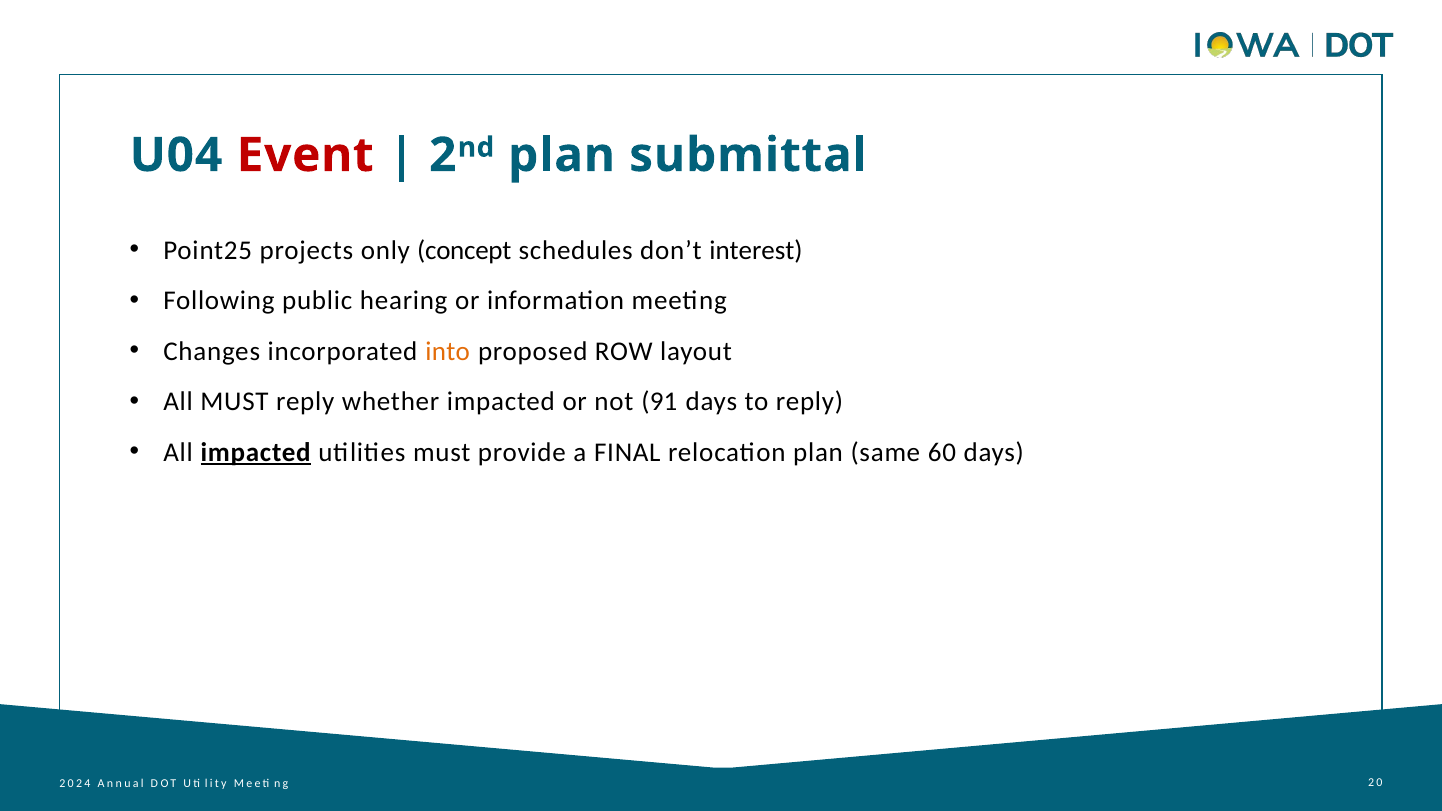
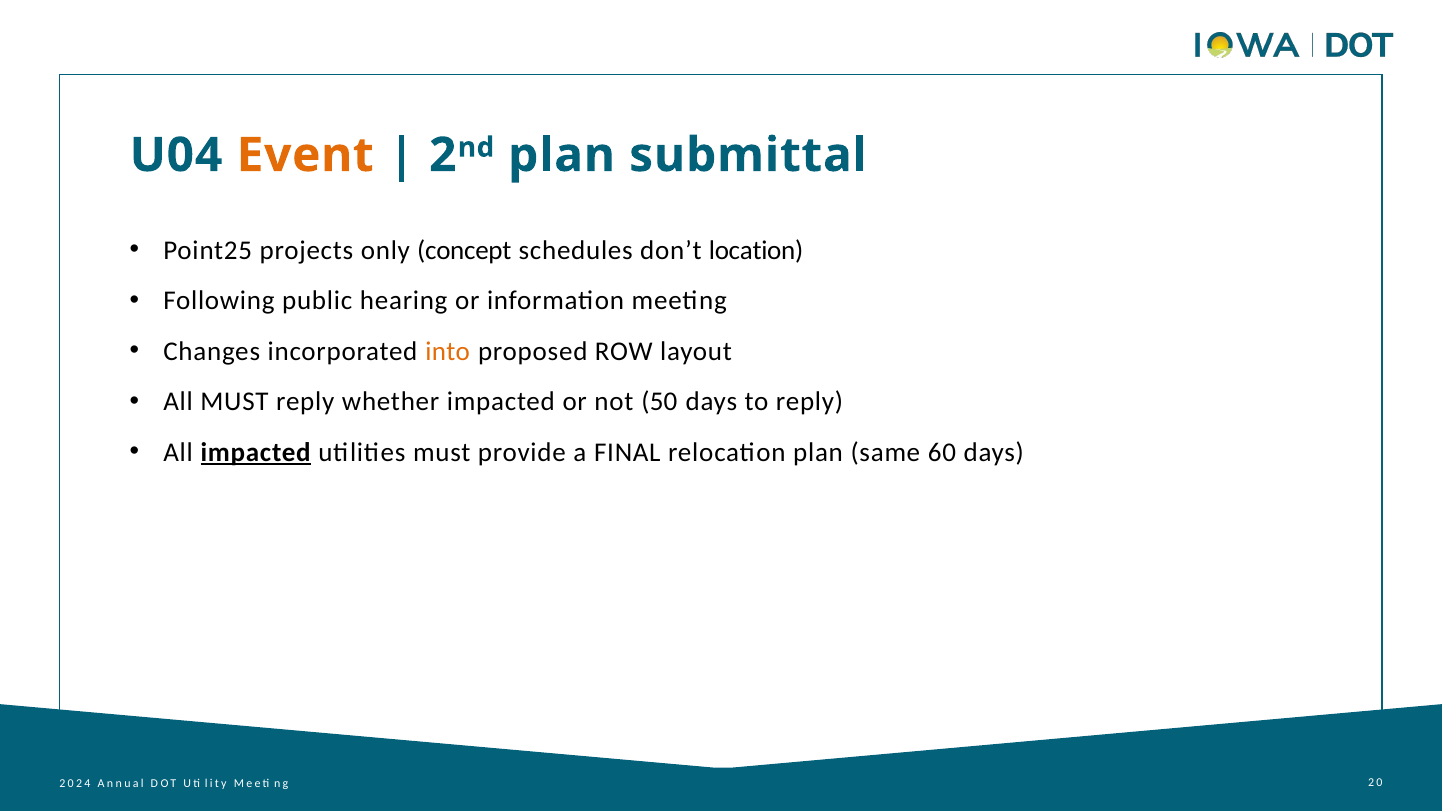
Event colour: red -> orange
interest: interest -> location
91: 91 -> 50
